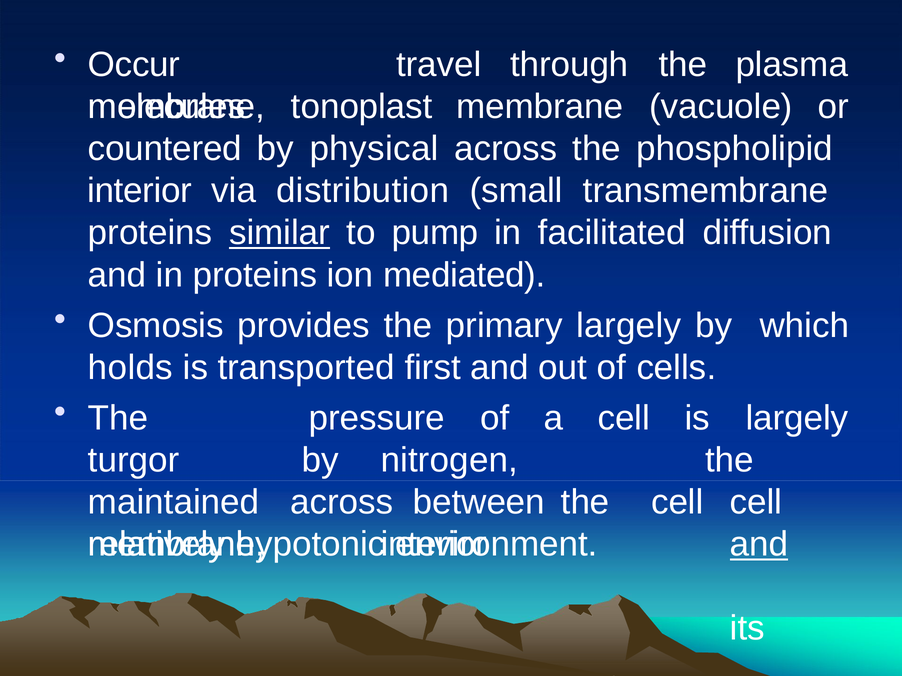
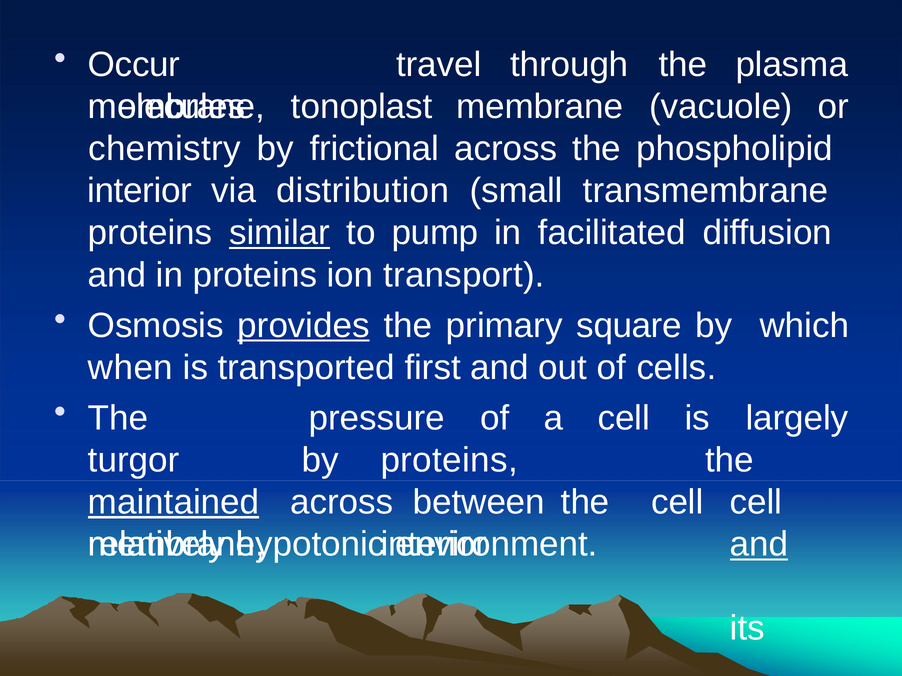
countered: countered -> chemistry
physical: physical -> frictional
mediated: mediated -> transport
provides underline: none -> present
primary largely: largely -> square
holds: holds -> when
by nitrogen: nitrogen -> proteins
maintained underline: none -> present
